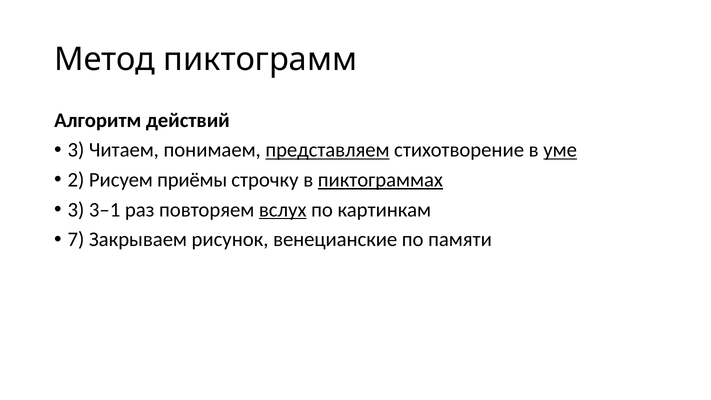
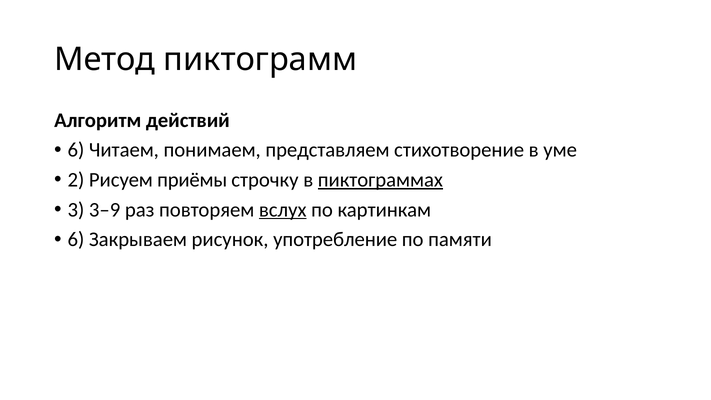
3 at (76, 150): 3 -> 6
представляем underline: present -> none
уме underline: present -> none
3–1: 3–1 -> 3–9
7 at (76, 239): 7 -> 6
венецианские: венецианские -> употребление
